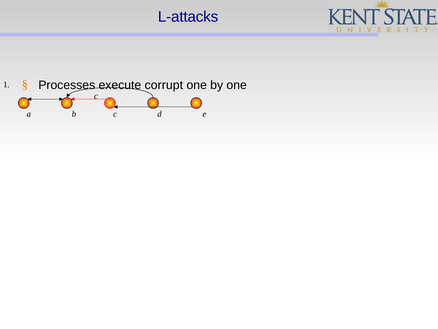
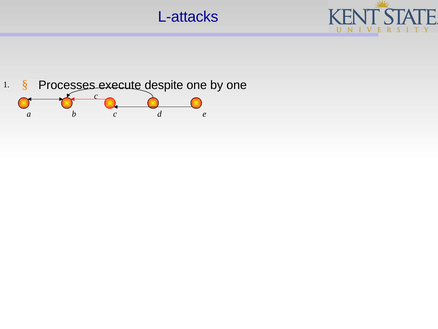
corrupt: corrupt -> despite
